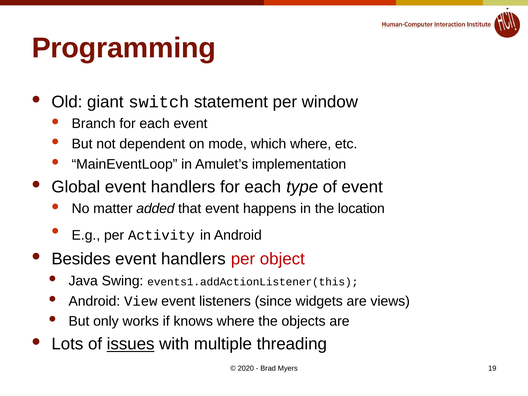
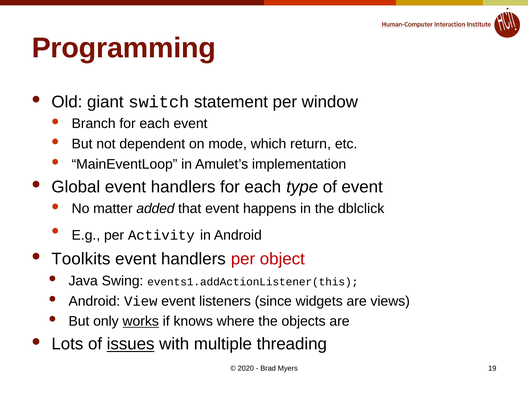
which where: where -> return
location: location -> dblclick
Besides: Besides -> Toolkits
works underline: none -> present
